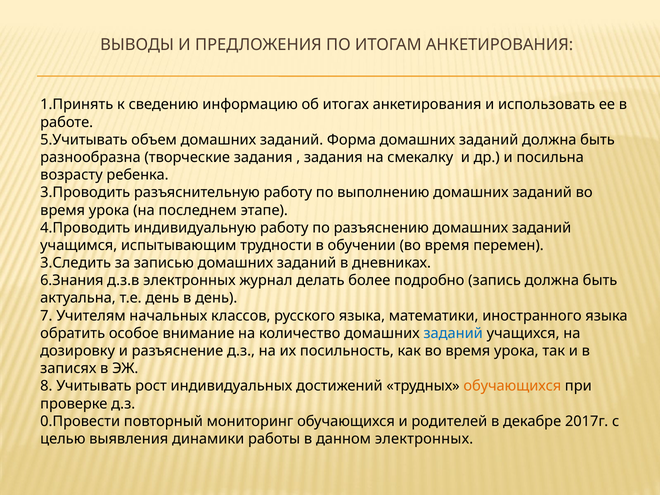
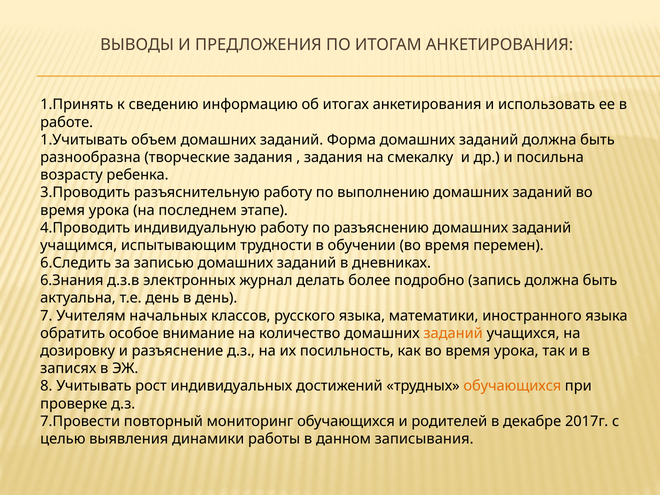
5.Учитывать: 5.Учитывать -> 1.Учитывать
3.Следить: 3.Следить -> 6.Следить
заданий at (453, 333) colour: blue -> orange
0.Провести: 0.Провести -> 7.Провести
данном электронных: электронных -> записывания
